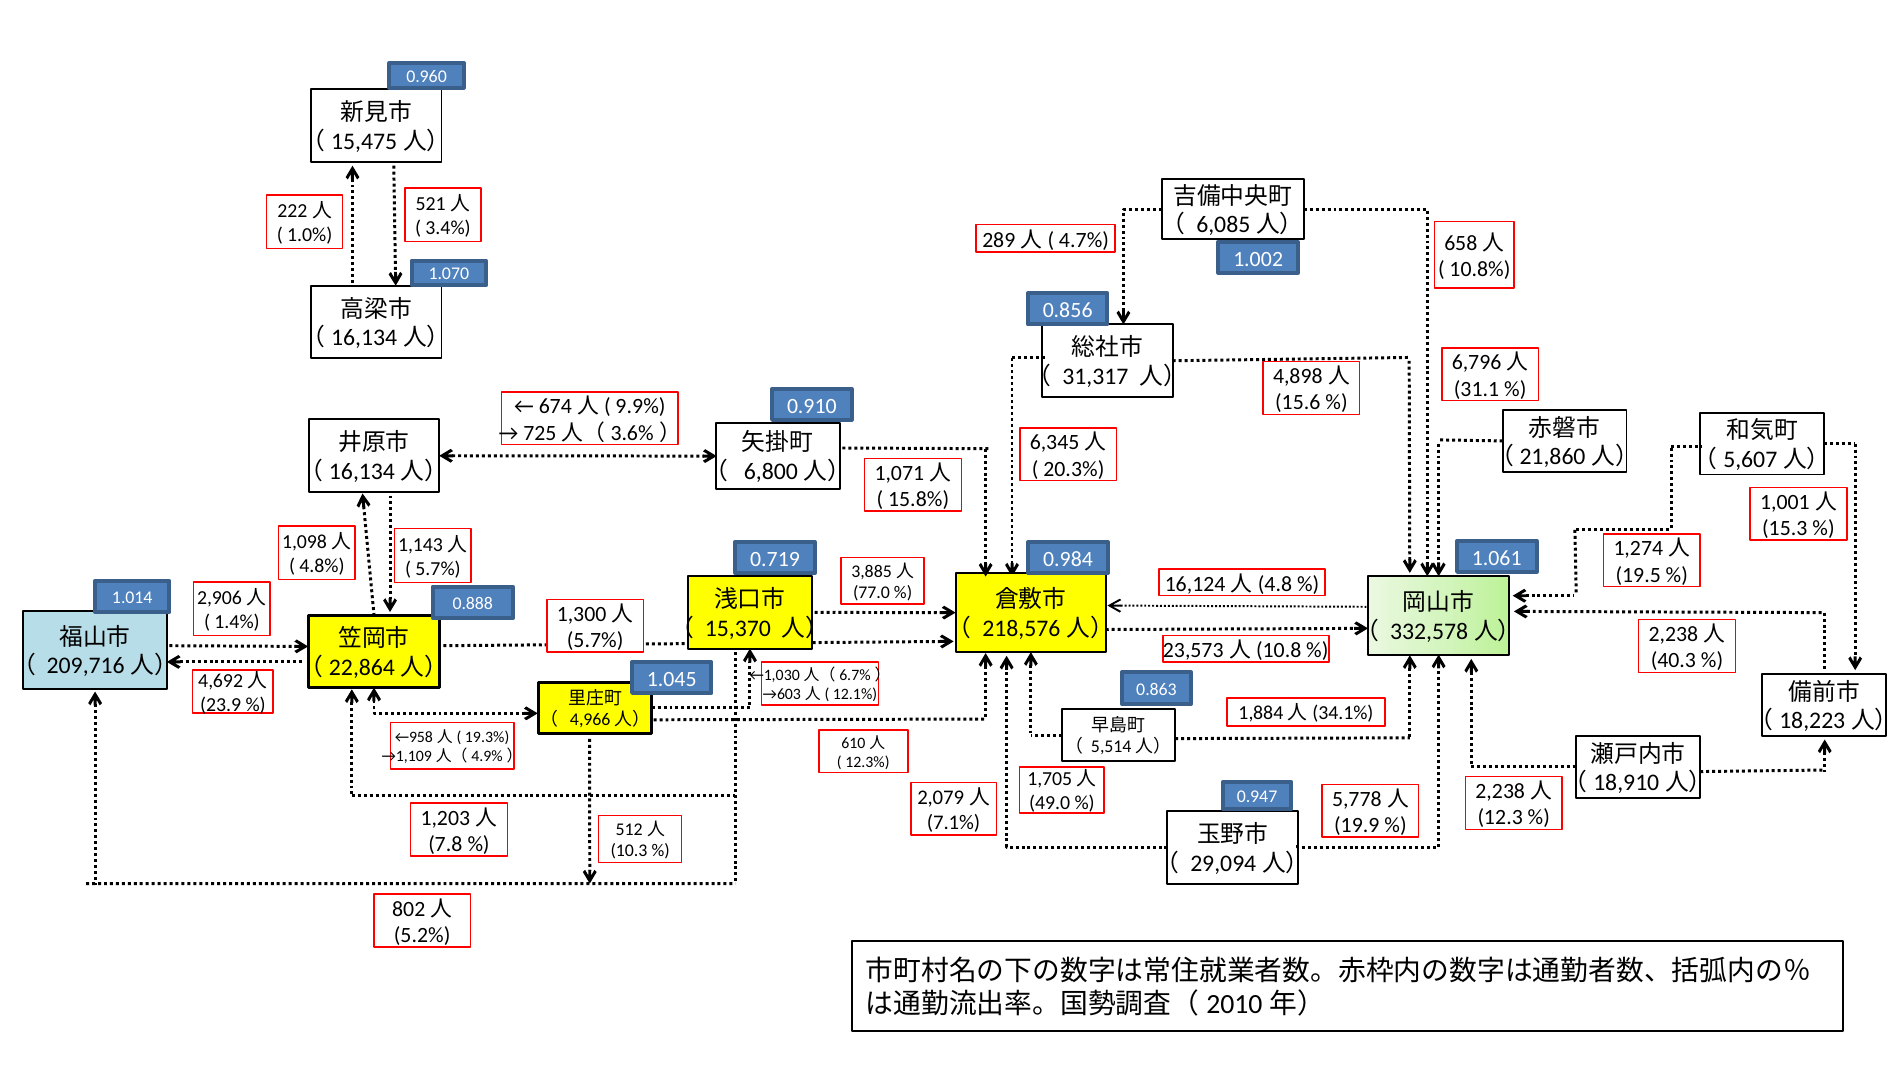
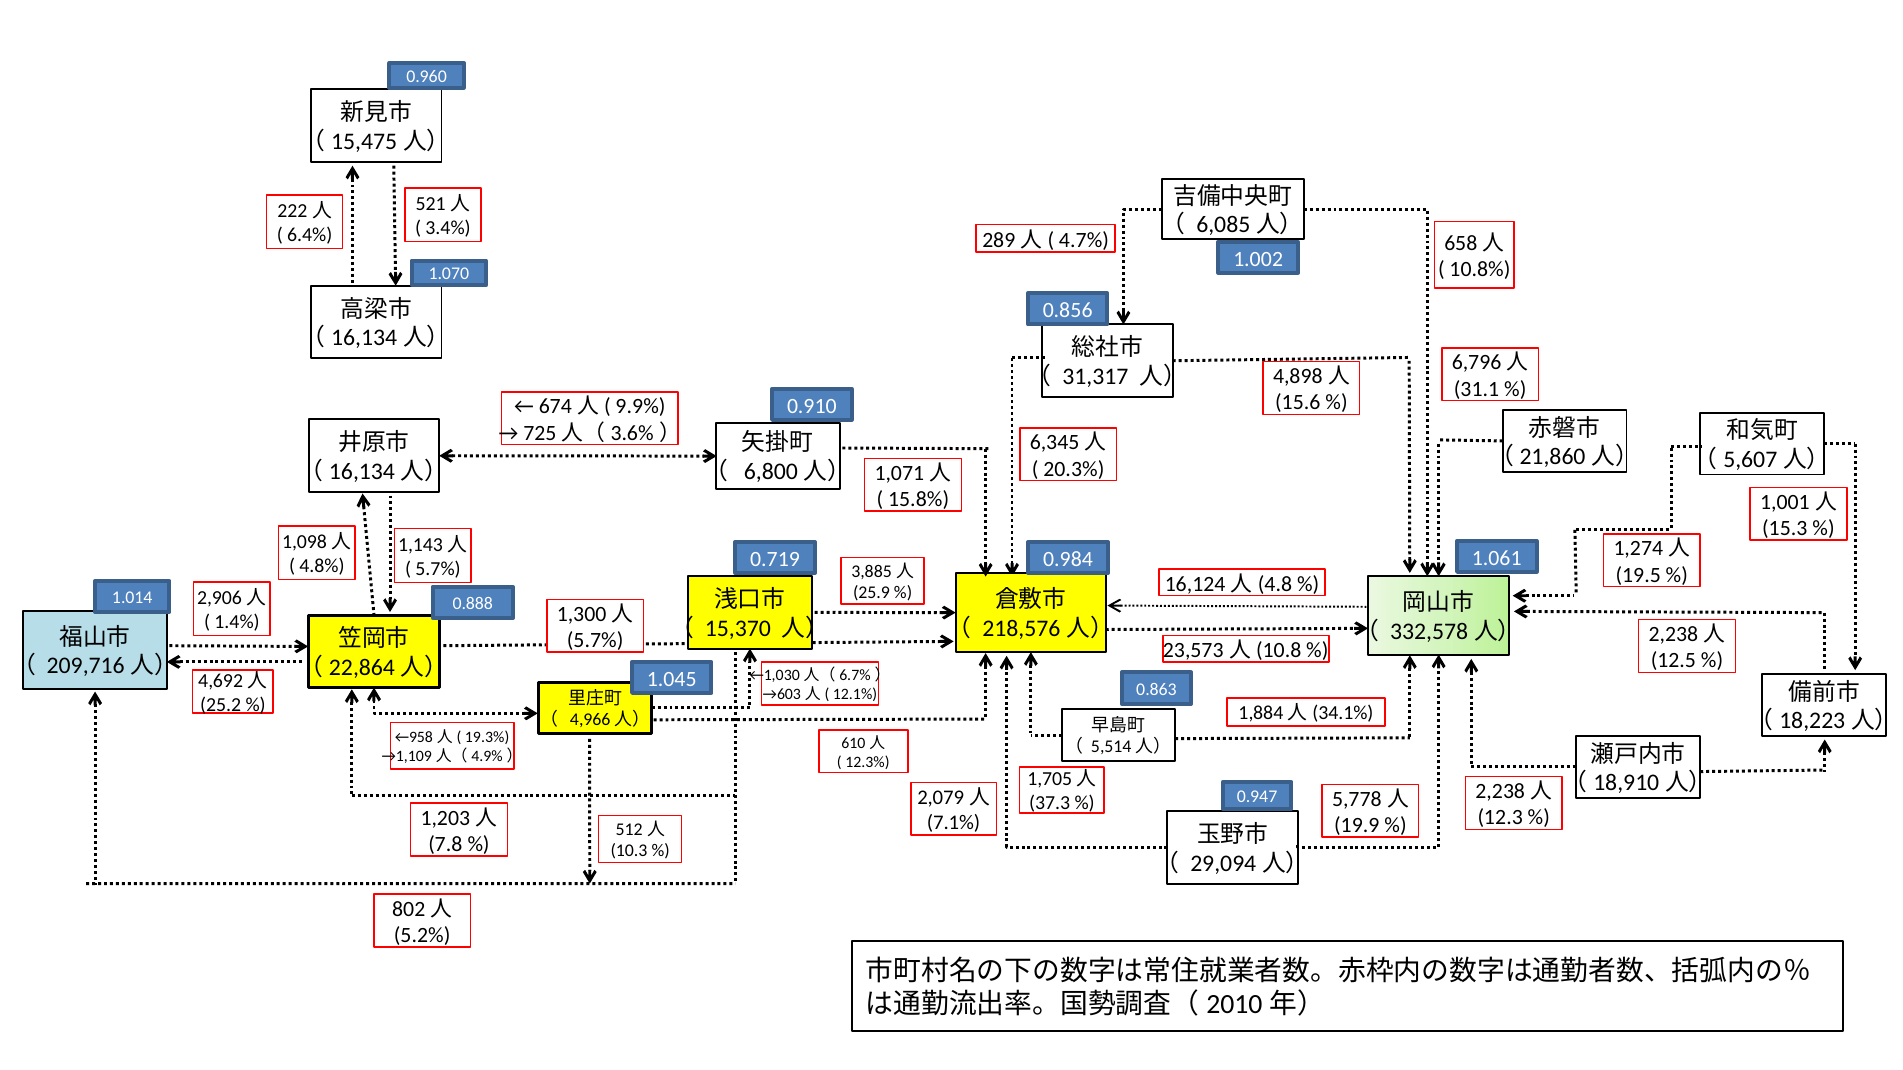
1.0%: 1.0% -> 6.4%
77.0: 77.0 -> 25.9
40.3: 40.3 -> 12.5
23.9: 23.9 -> 25.2
49.0: 49.0 -> 37.3
